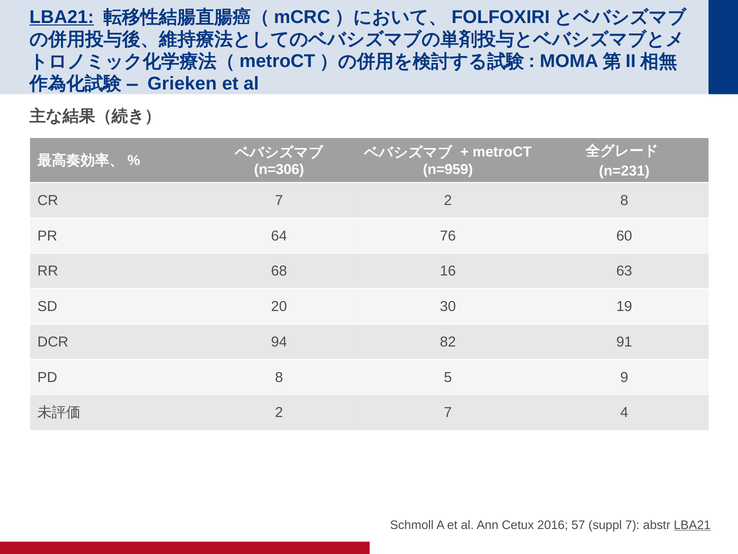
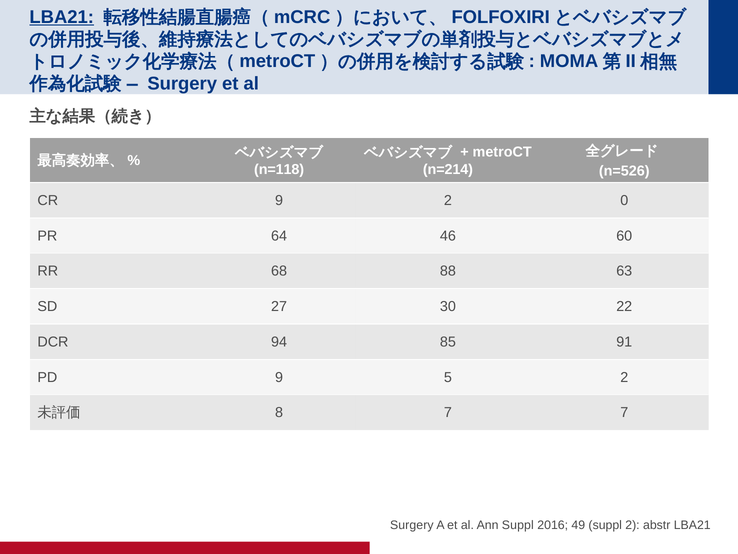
Grieken at (182, 83): Grieken -> Surgery
n=306: n=306 -> n=118
n=959: n=959 -> n=214
n=231: n=231 -> n=526
CR 7: 7 -> 9
2 8: 8 -> 0
76: 76 -> 46
16: 16 -> 88
20: 20 -> 27
19: 19 -> 22
82: 82 -> 85
PD 8: 8 -> 9
5 9: 9 -> 2
2 at (279, 412): 2 -> 8
7 4: 4 -> 7
Schmoll at (412, 524): Schmoll -> Surgery
Ann Cetux: Cetux -> Suppl
57: 57 -> 49
suppl 7: 7 -> 2
LBA21 at (692, 524) underline: present -> none
